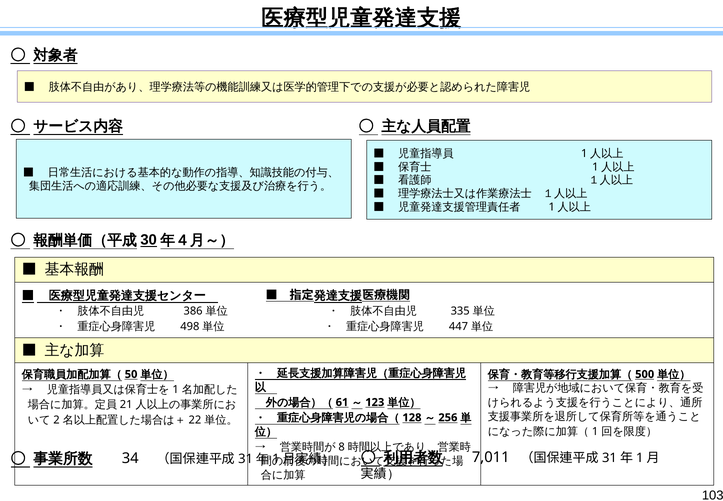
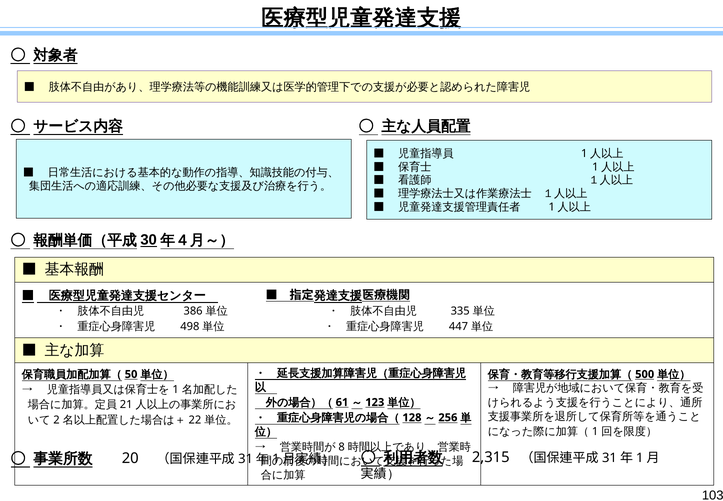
34: 34 -> 20
7,011: 7,011 -> 2,315
